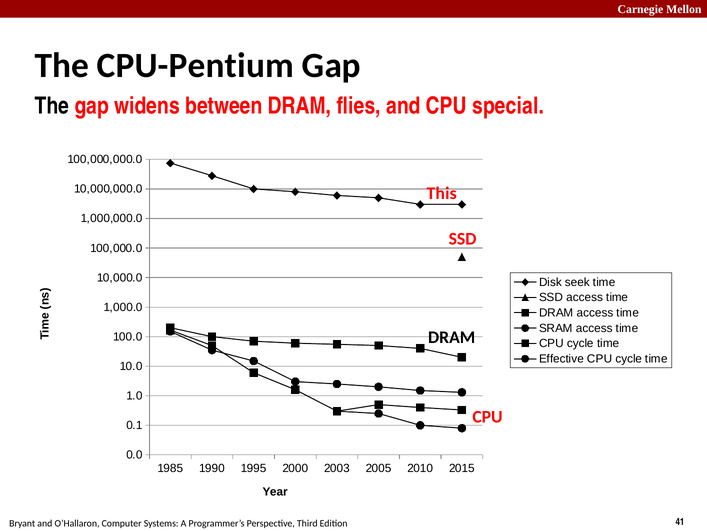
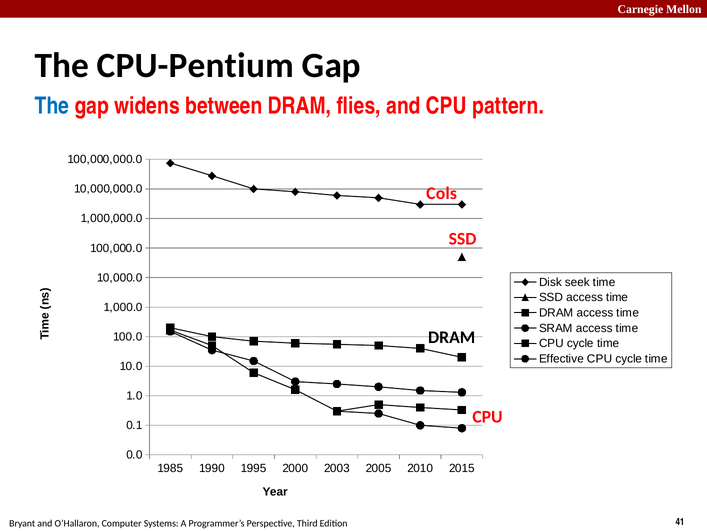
The at (52, 106) colour: black -> blue
special: special -> pattern
This: This -> Cols
